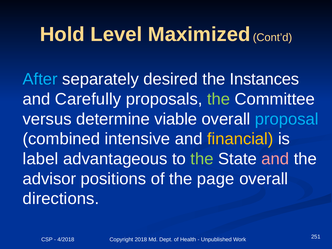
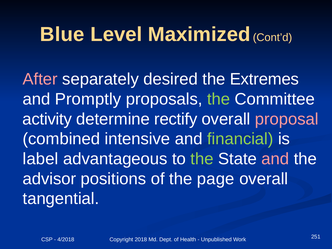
Hold: Hold -> Blue
After colour: light blue -> pink
Instances: Instances -> Extremes
Carefully: Carefully -> Promptly
versus: versus -> activity
viable: viable -> rectify
proposal colour: light blue -> pink
financial colour: yellow -> light green
directions: directions -> tangential
